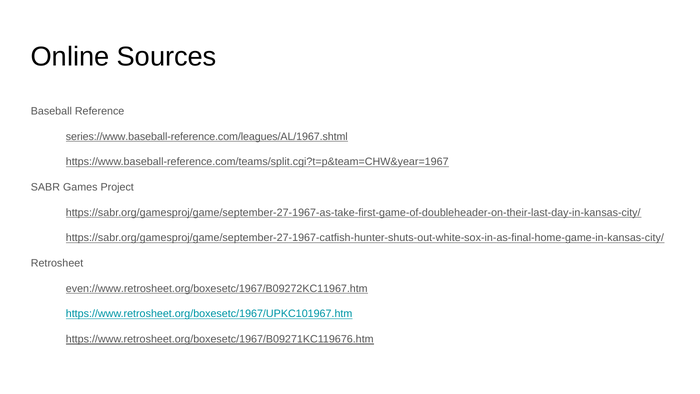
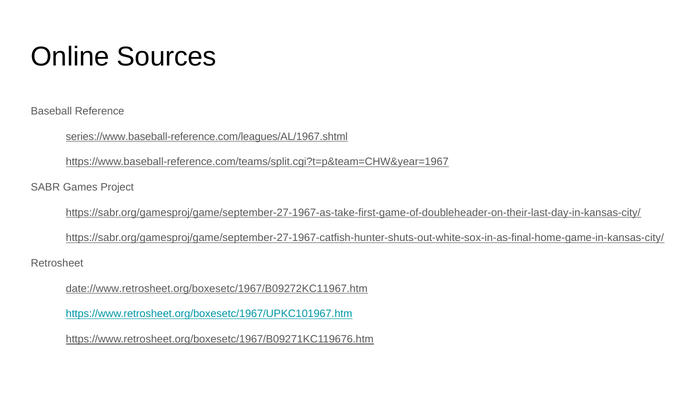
even://www.retrosheet.org/boxesetc/1967/B09272KC11967.htm: even://www.retrosheet.org/boxesetc/1967/B09272KC11967.htm -> date://www.retrosheet.org/boxesetc/1967/B09272KC11967.htm
